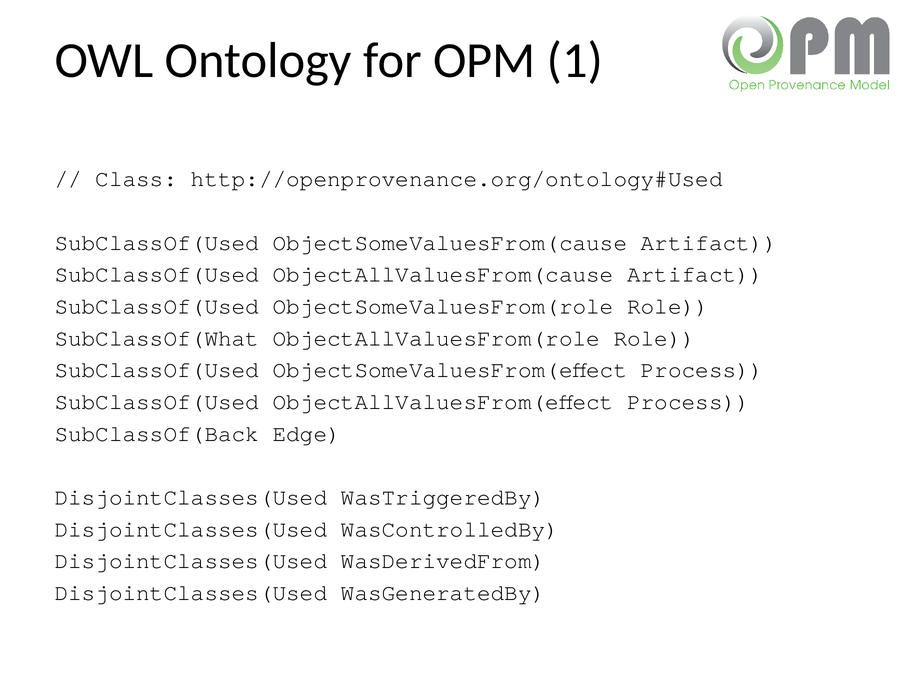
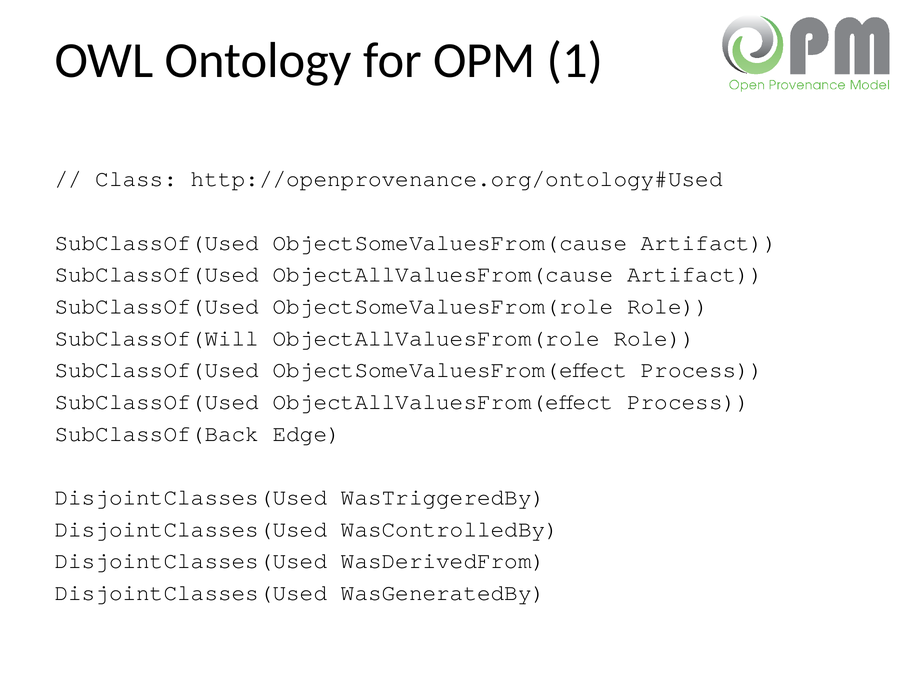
SubClassOf(What: SubClassOf(What -> SubClassOf(Will
